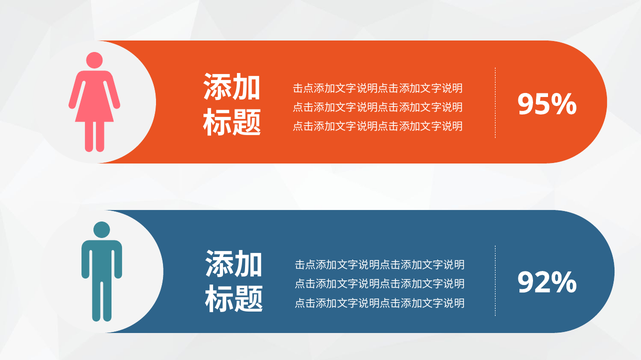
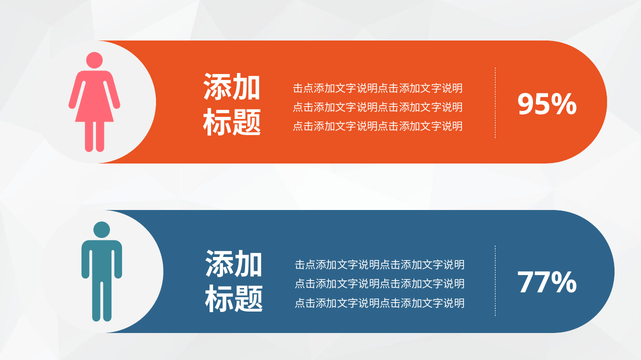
92%: 92% -> 77%
